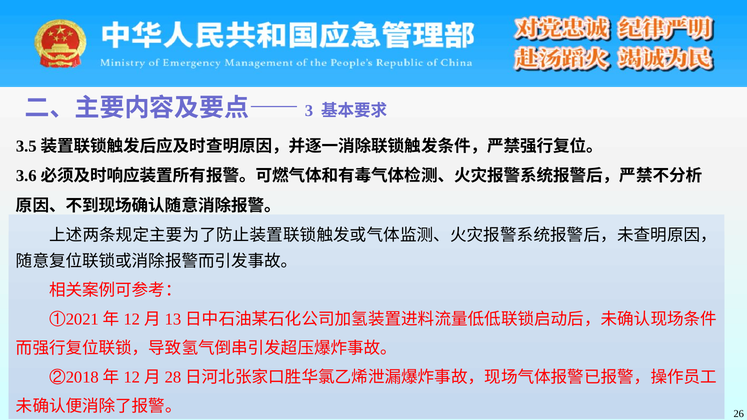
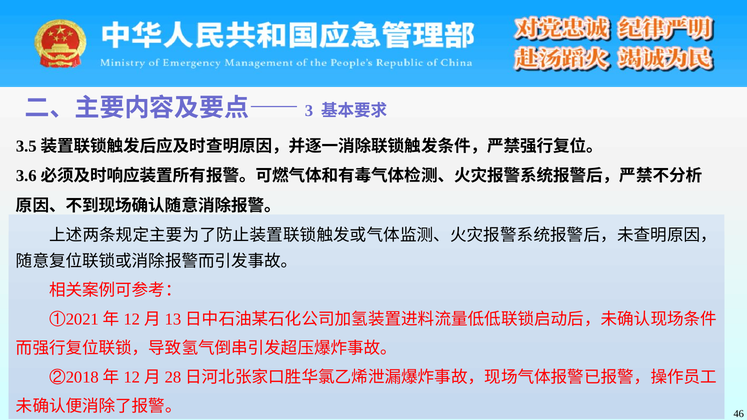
26: 26 -> 46
